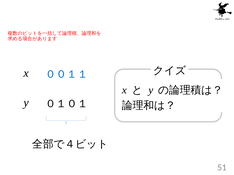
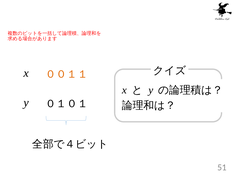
００１１ colour: blue -> orange
